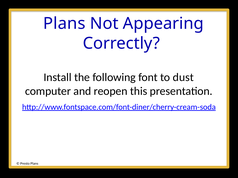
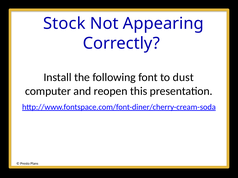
Plans at (64, 24): Plans -> Stock
